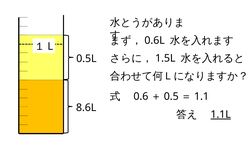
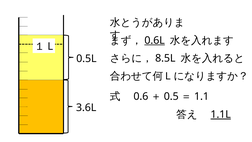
0.6L underline: none -> present
1.5L: 1.5L -> 8.5L
8.6L: 8.6L -> 3.6L
